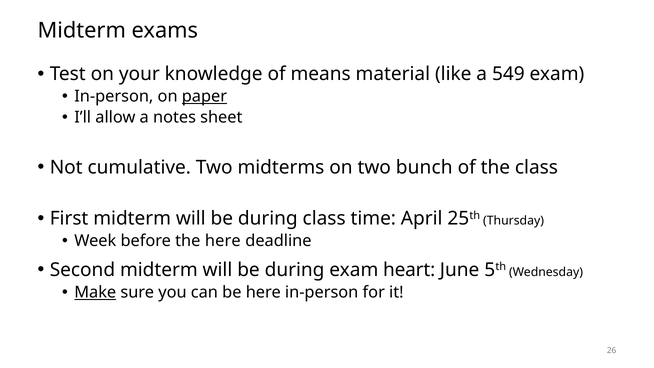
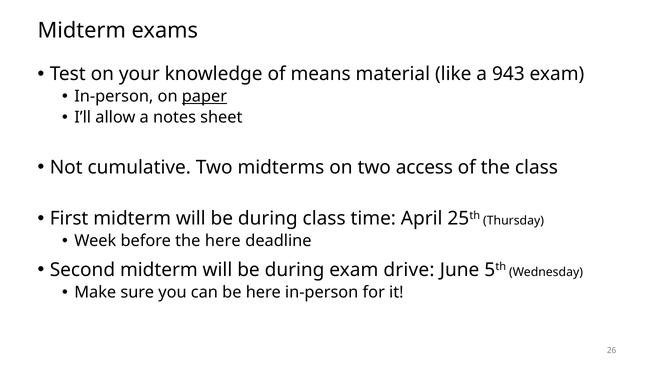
549: 549 -> 943
bunch: bunch -> access
heart: heart -> drive
Make underline: present -> none
